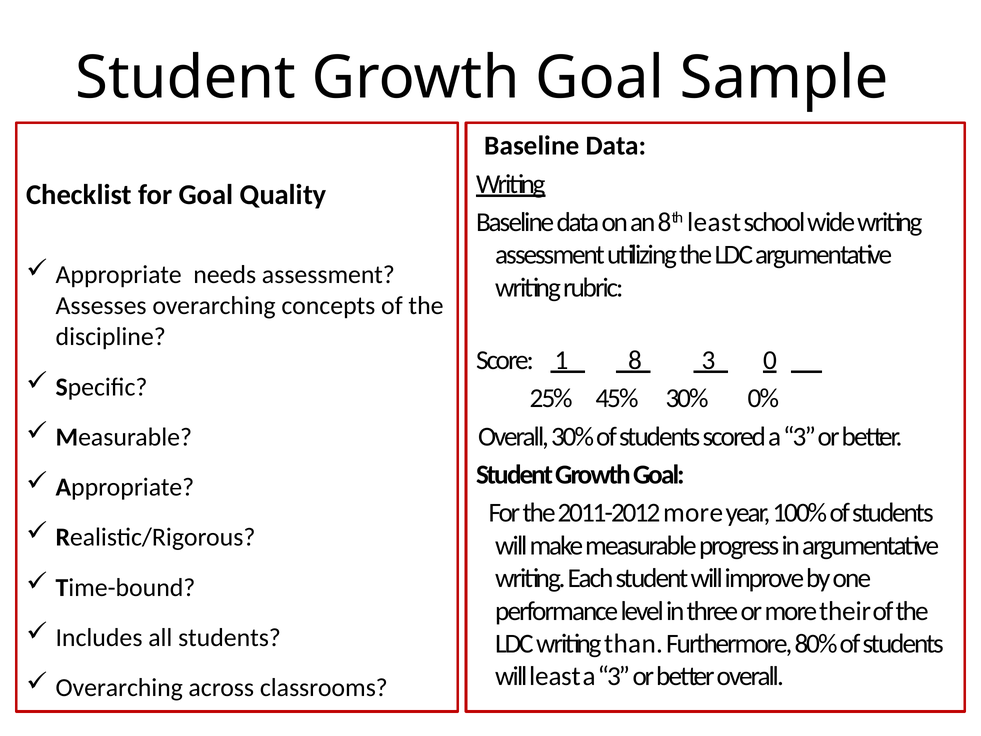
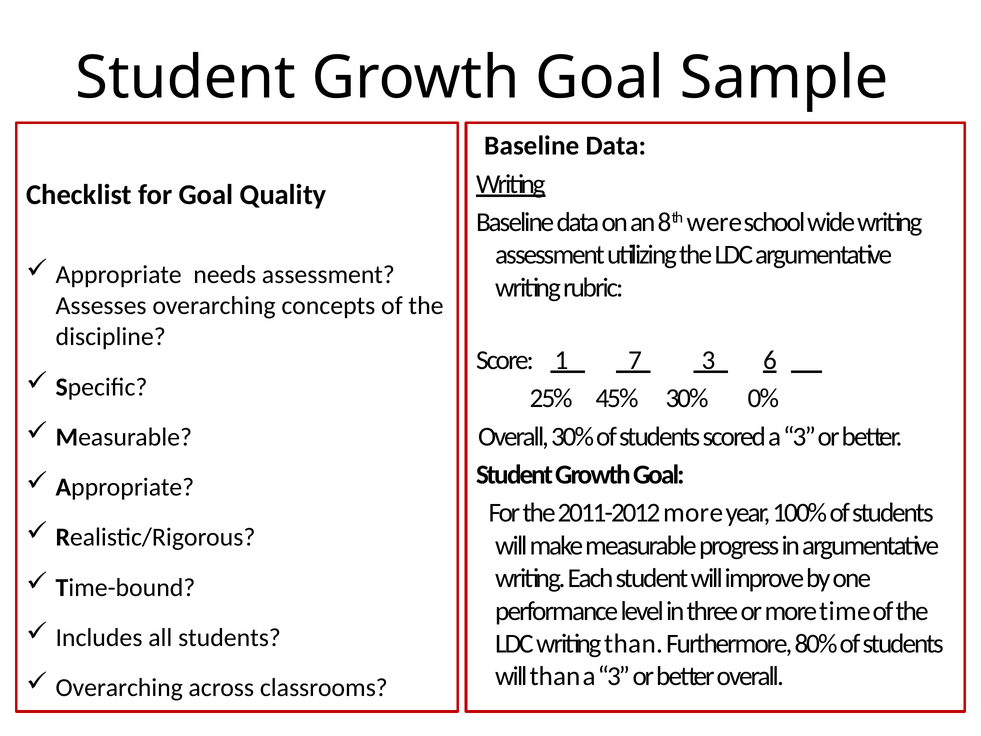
8th least: least -> were
8: 8 -> 7
0: 0 -> 6
their: their -> time
will least: least -> than
